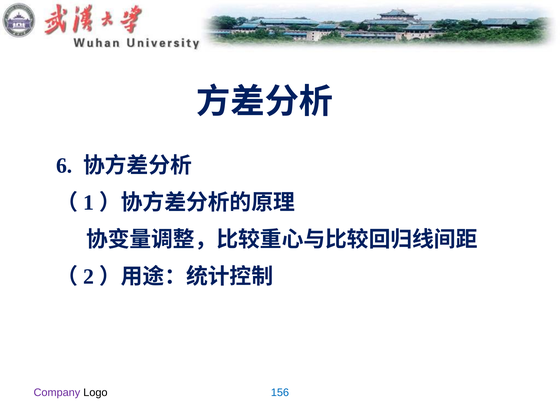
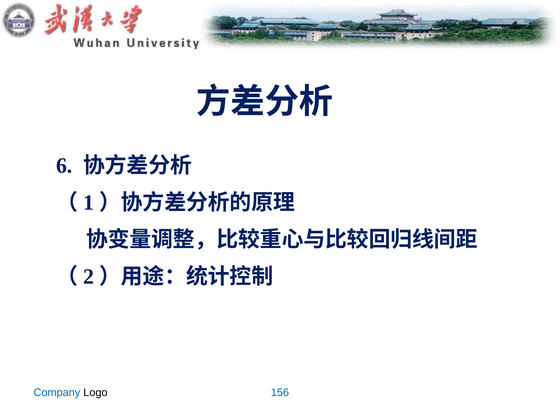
Company colour: purple -> blue
